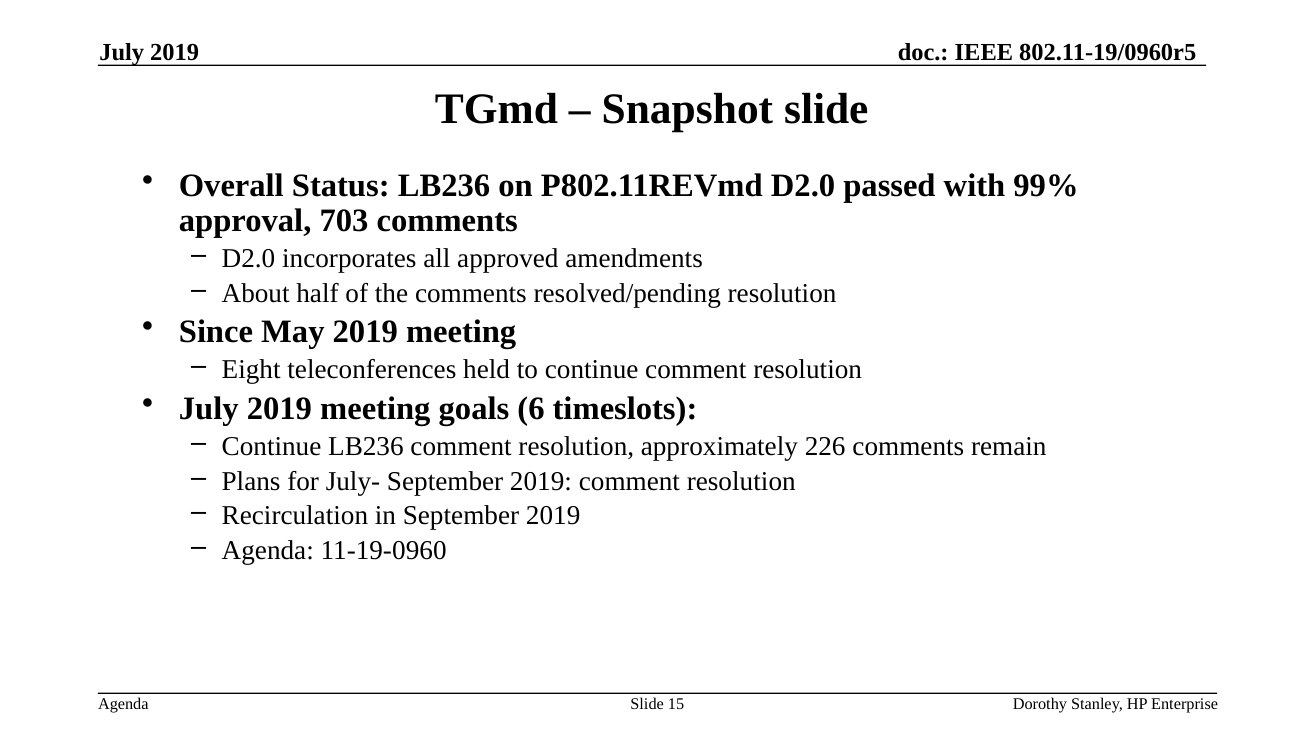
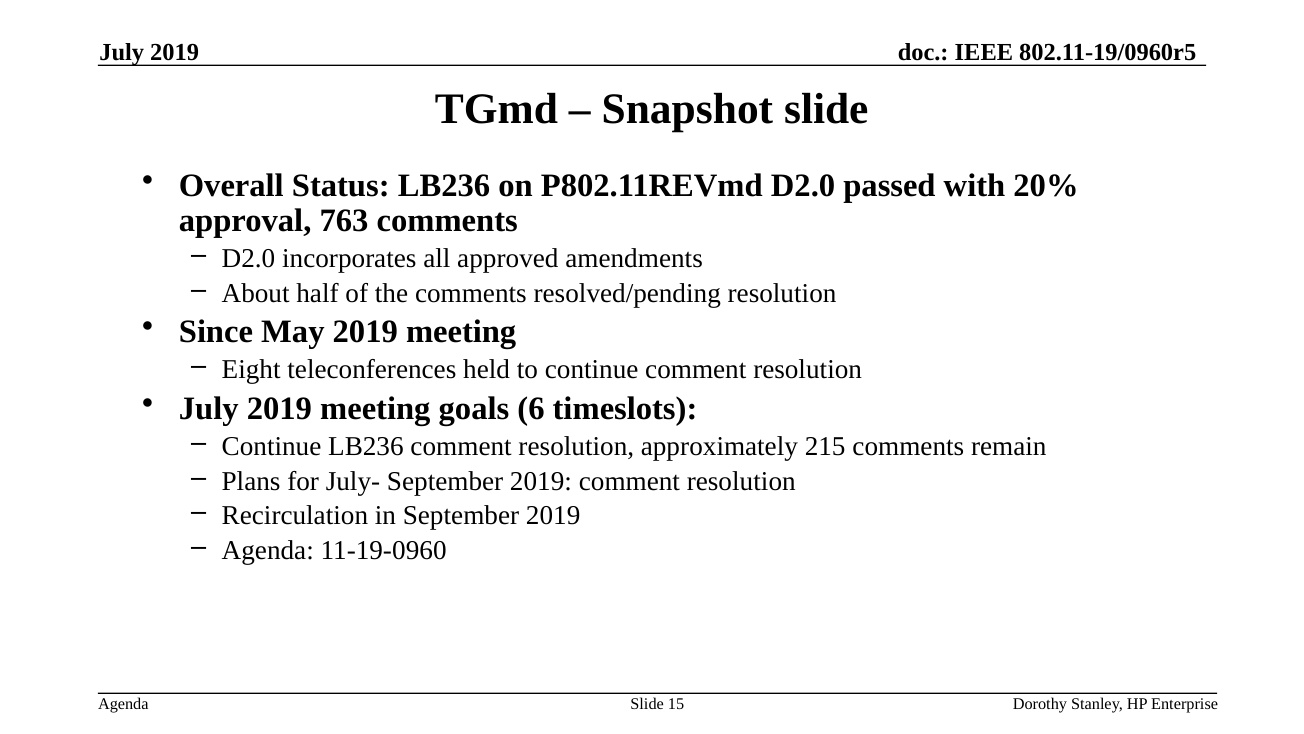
99%: 99% -> 20%
703: 703 -> 763
226: 226 -> 215
